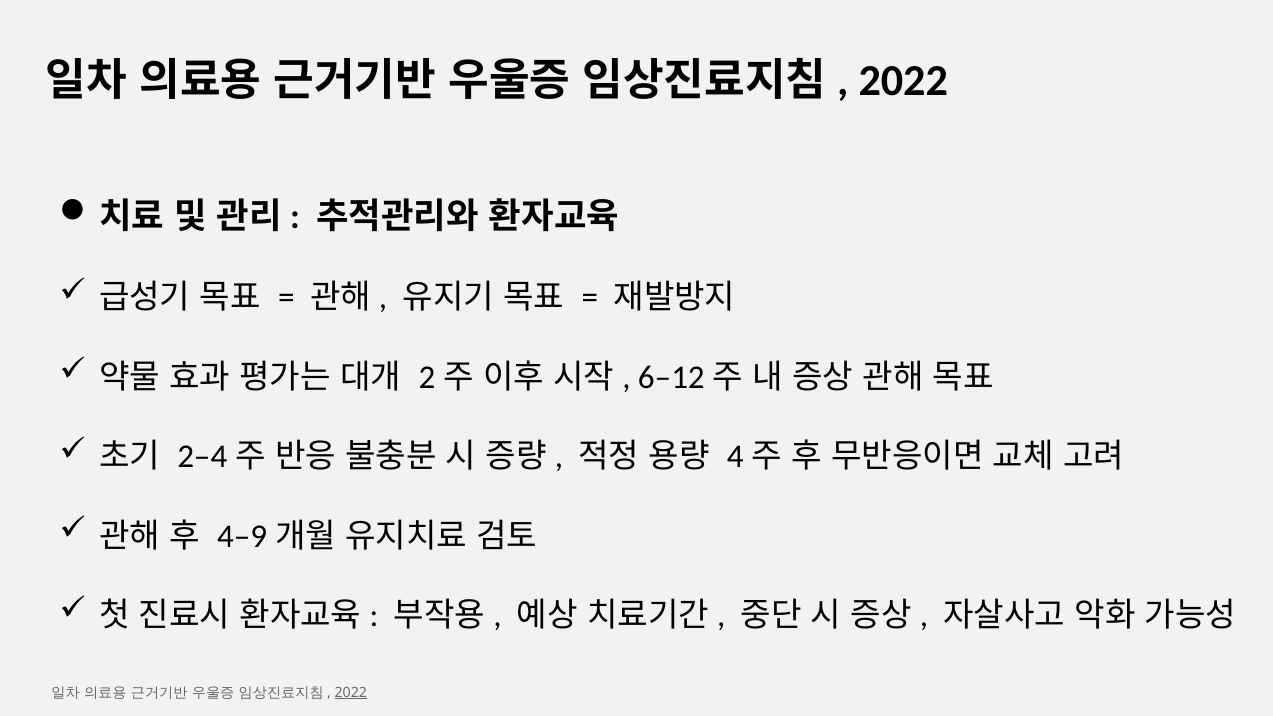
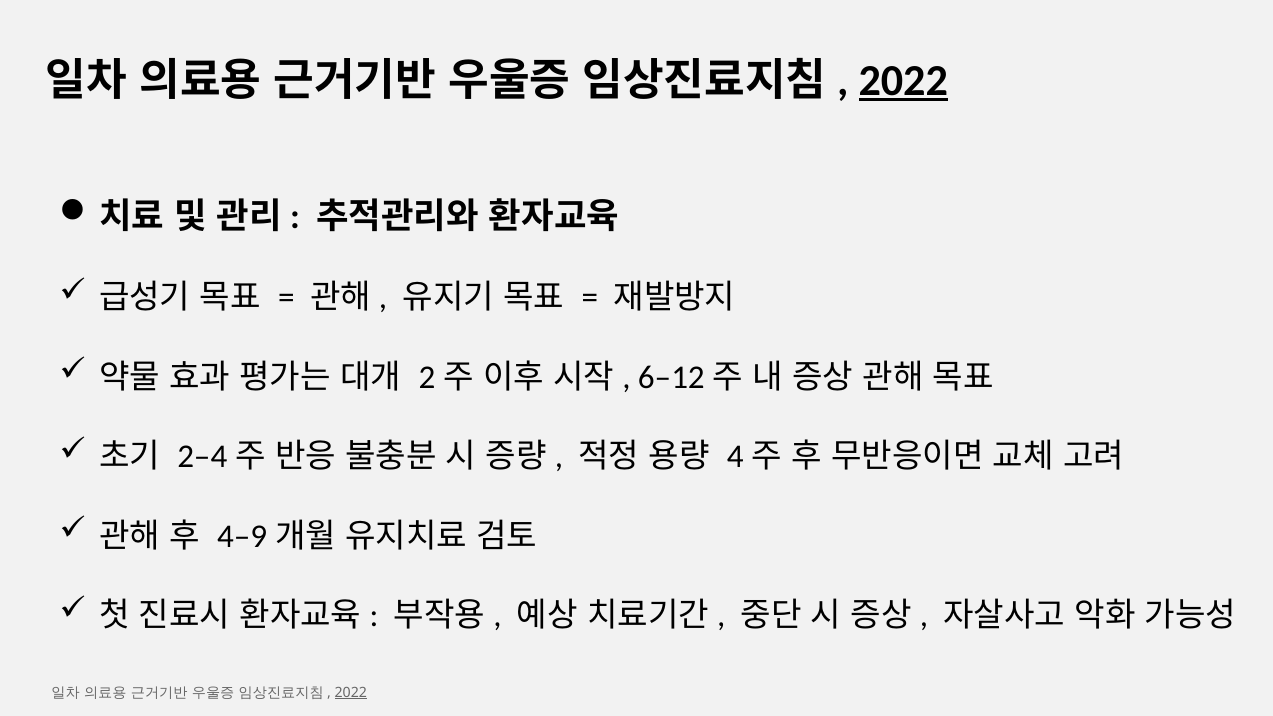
2022 at (903, 80) underline: none -> present
